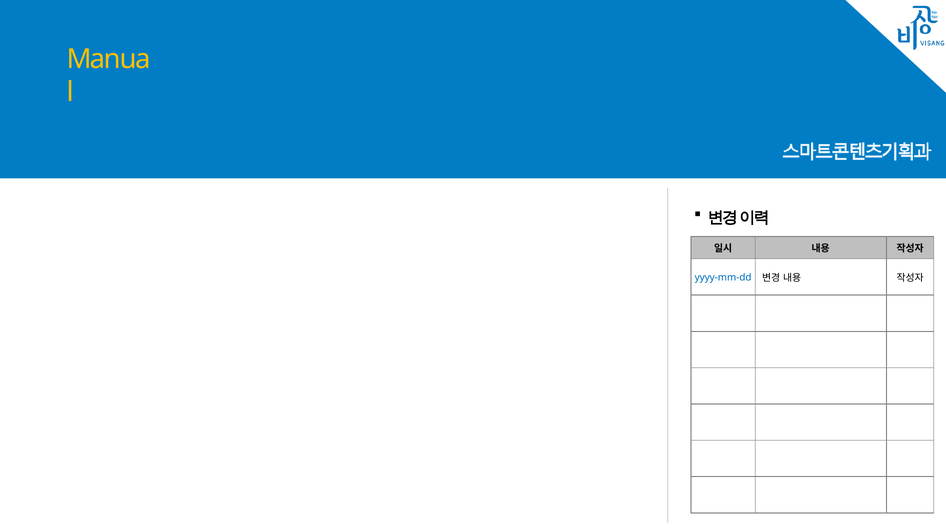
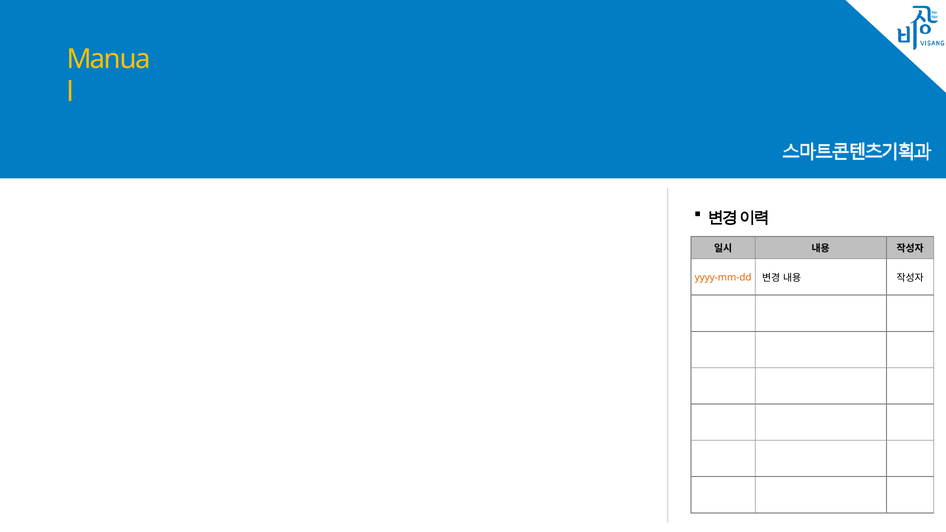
yyyy-mm-dd colour: blue -> orange
